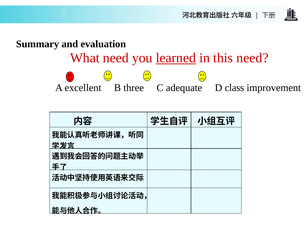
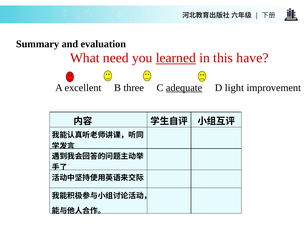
this need: need -> have
adequate underline: none -> present
class: class -> light
